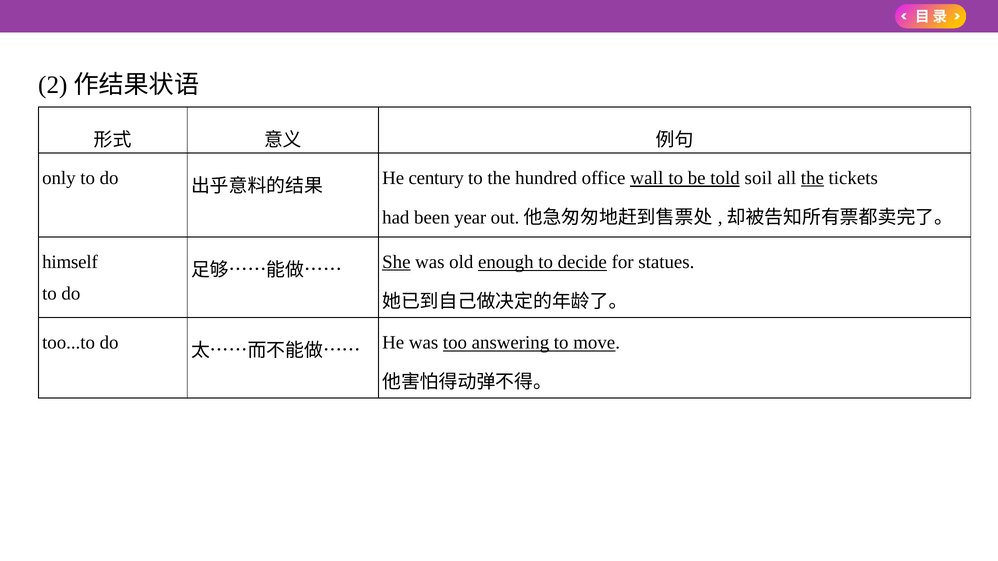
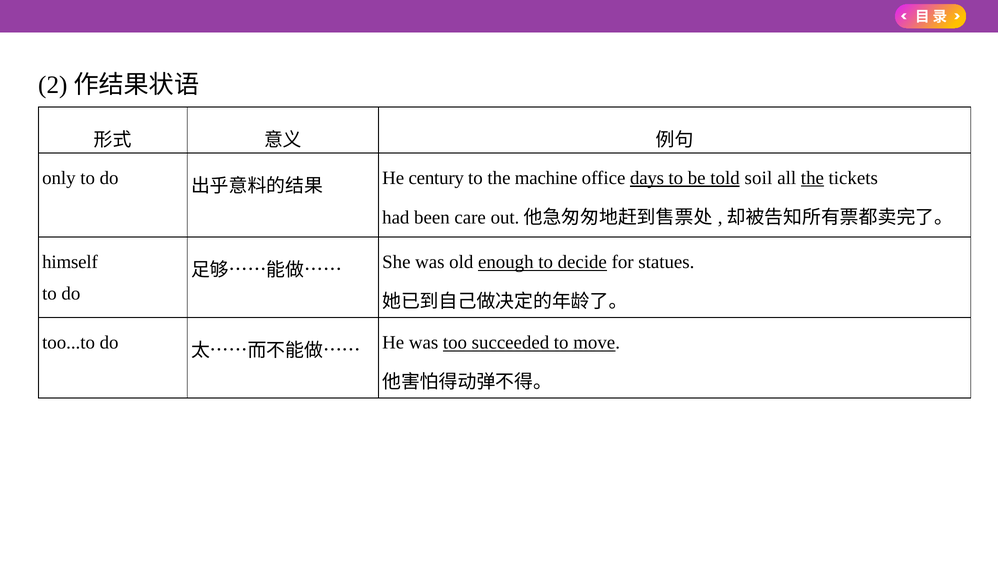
hundred: hundred -> machine
wall: wall -> days
year: year -> care
She underline: present -> none
answering: answering -> succeeded
